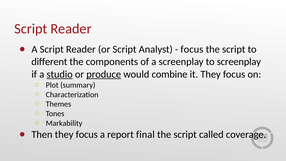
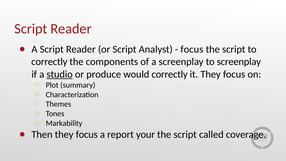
different at (49, 62): different -> correctly
produce underline: present -> none
would combine: combine -> correctly
final: final -> your
